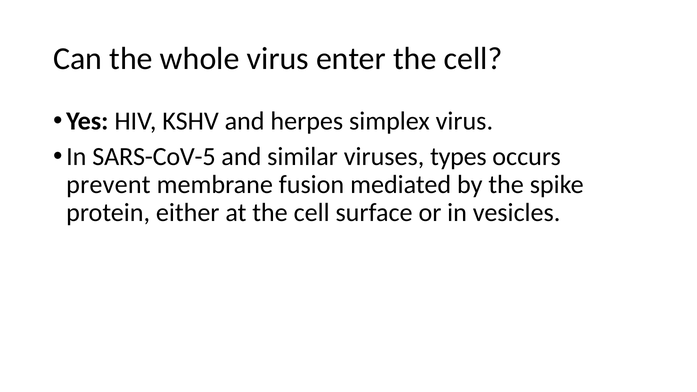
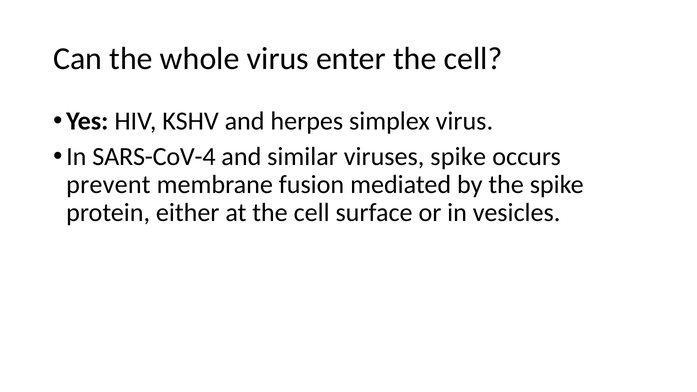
SARS-CoV-5: SARS-CoV-5 -> SARS-CoV-4
viruses types: types -> spike
